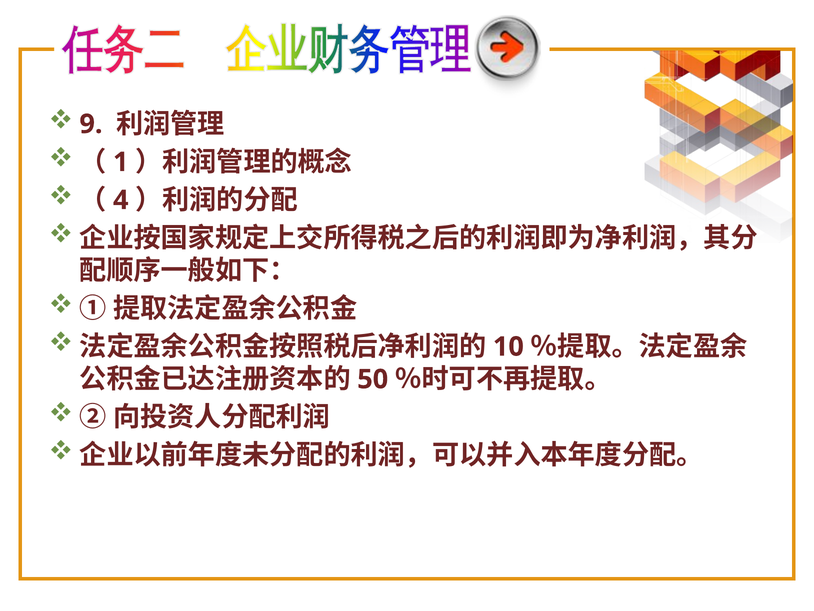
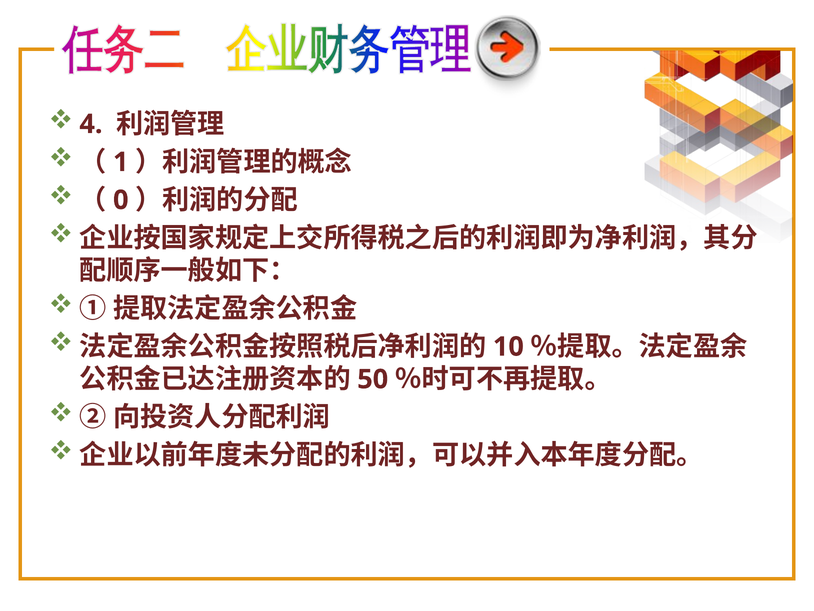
9: 9 -> 4
4: 4 -> 0
